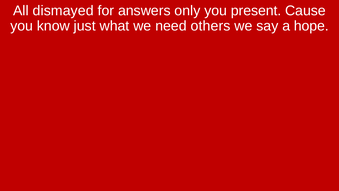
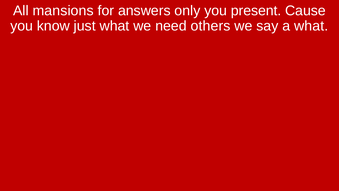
dismayed: dismayed -> mansions
a hope: hope -> what
